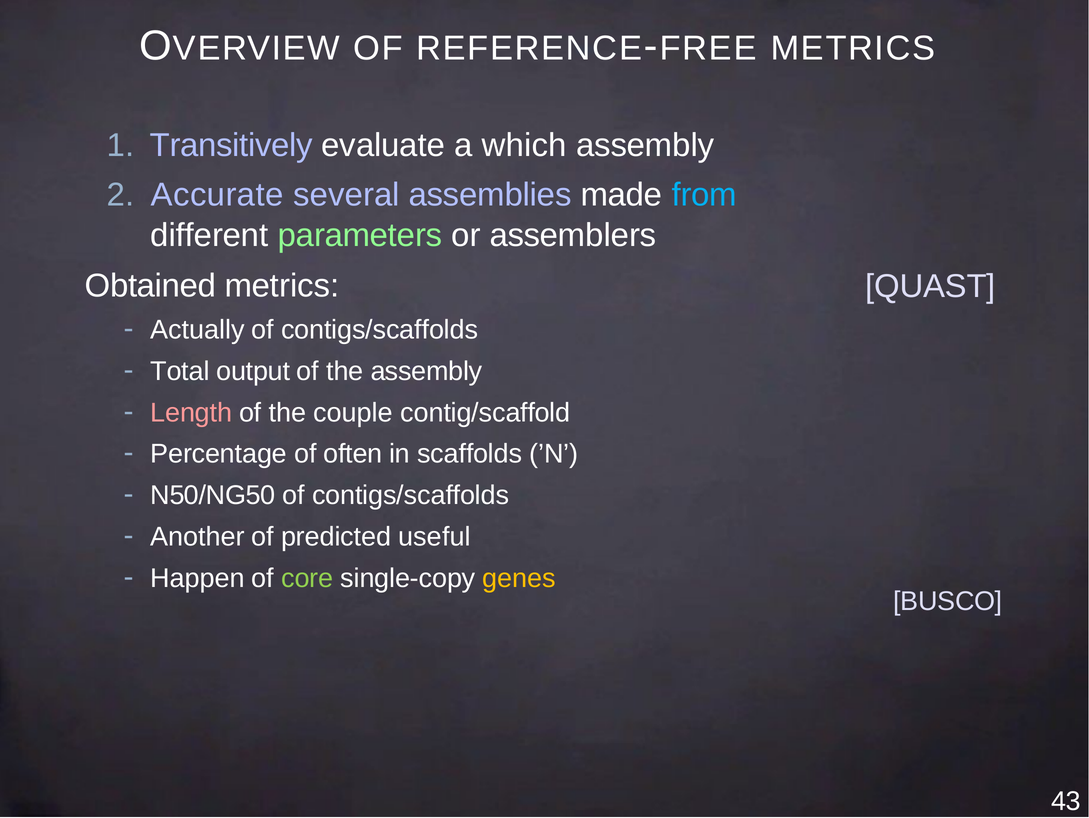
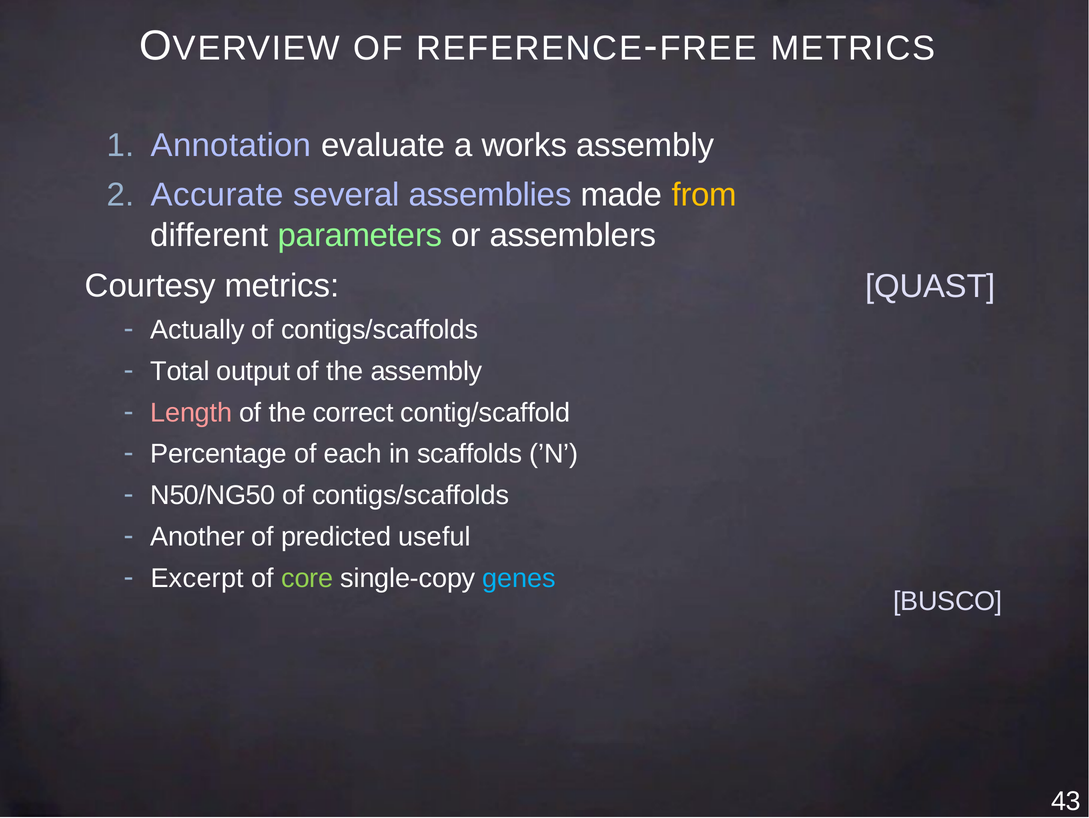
Transitively: Transitively -> Annotation
which: which -> works
from colour: light blue -> yellow
Obtained: Obtained -> Courtesy
couple: couple -> correct
often: often -> each
Happen: Happen -> Excerpt
genes colour: yellow -> light blue
